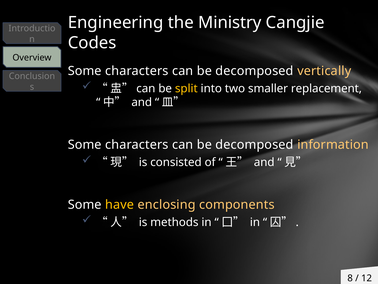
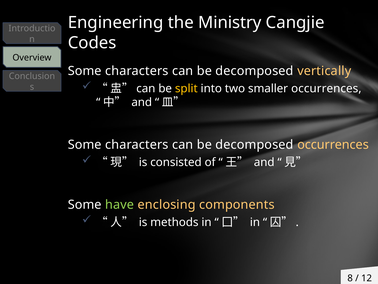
smaller replacement: replacement -> occurrences
decomposed information: information -> occurrences
have colour: yellow -> light green
